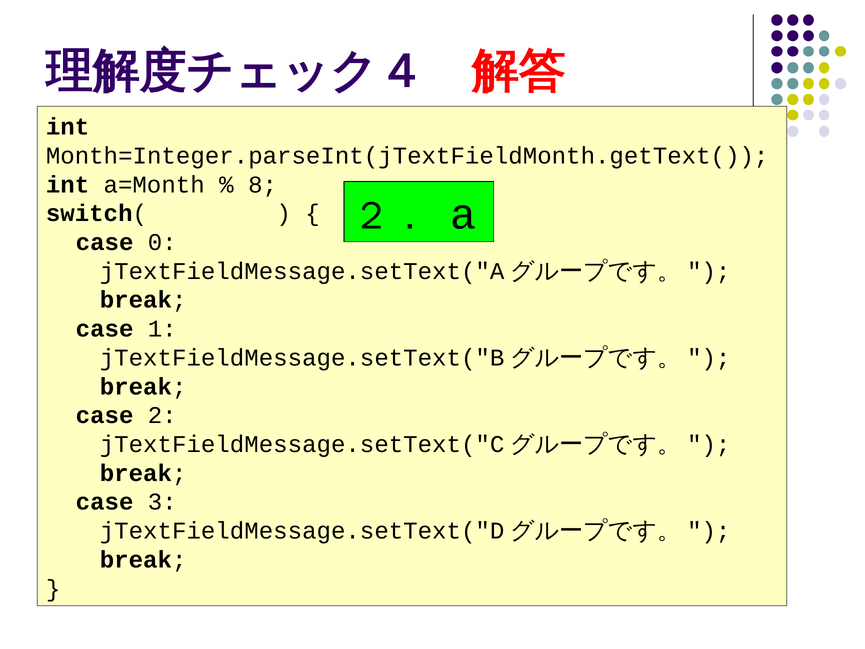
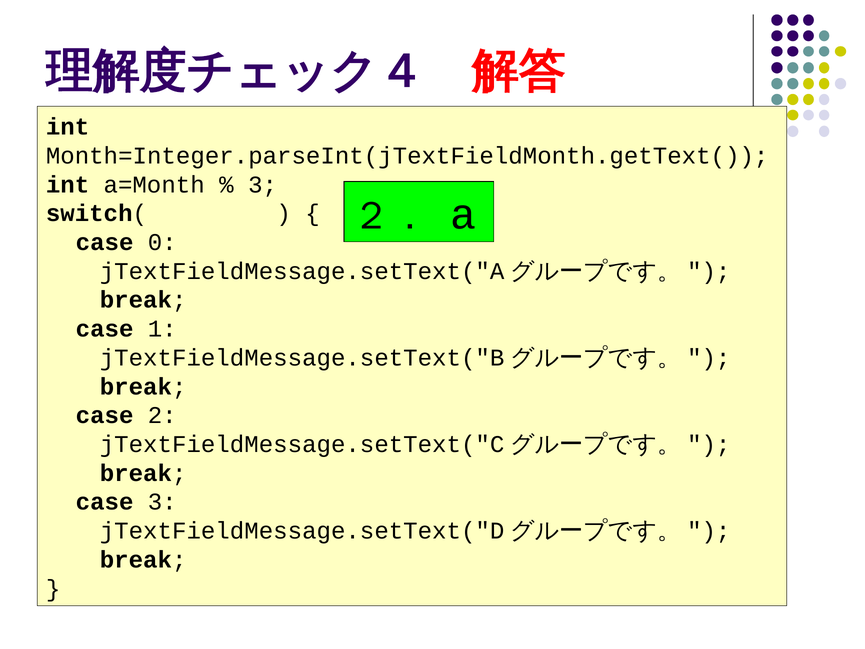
8 at (263, 185): 8 -> 3
